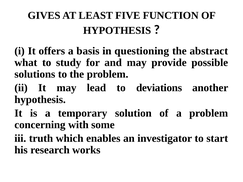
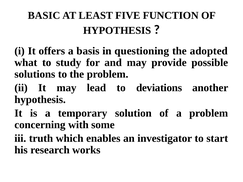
GIVES: GIVES -> BASIC
abstract: abstract -> adopted
